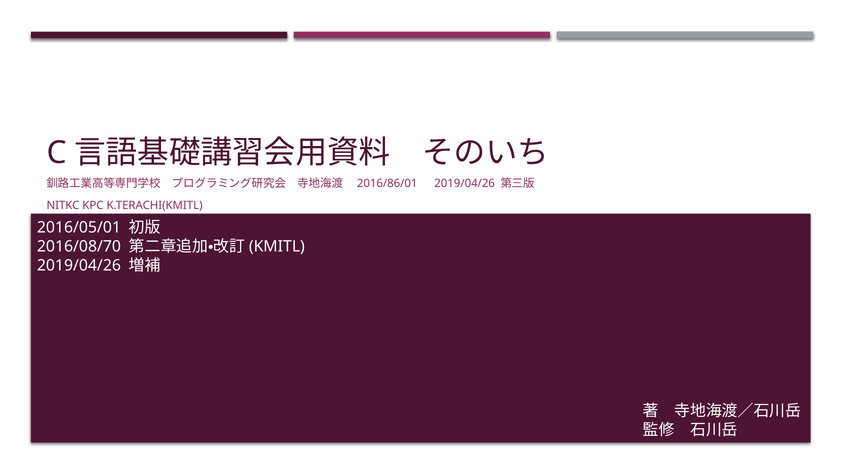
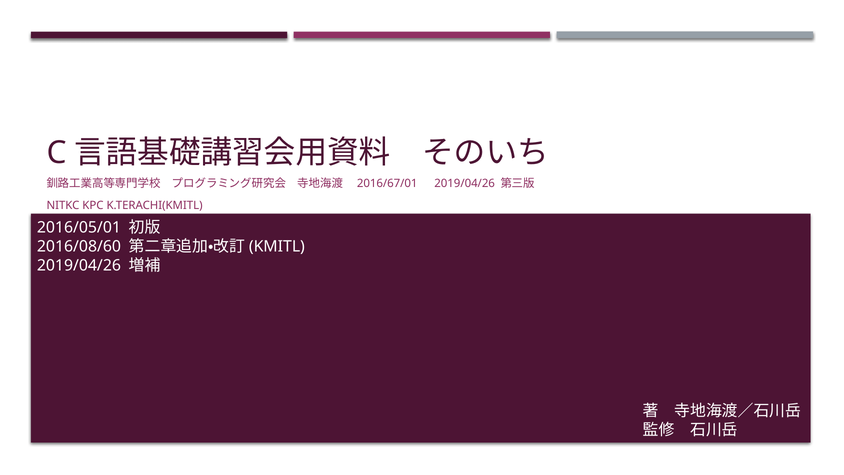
2016/86/01: 2016/86/01 -> 2016/67/01
2016/08/70: 2016/08/70 -> 2016/08/60
